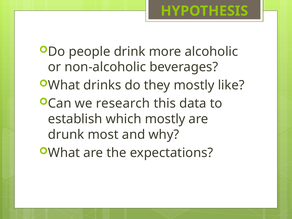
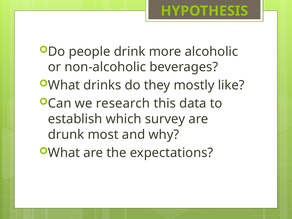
which mostly: mostly -> survey
